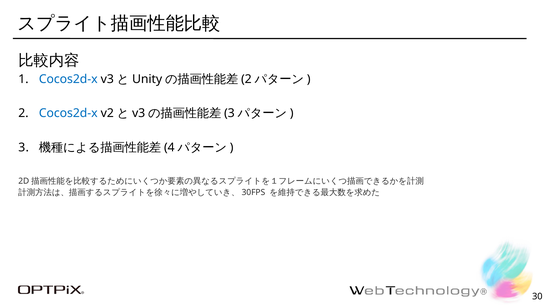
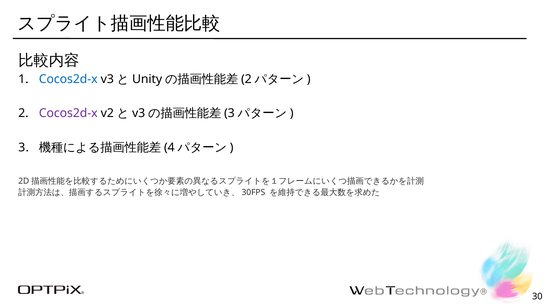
Cocos2d-x at (68, 113) colour: blue -> purple
